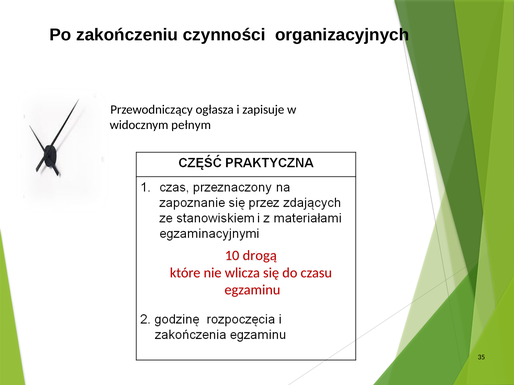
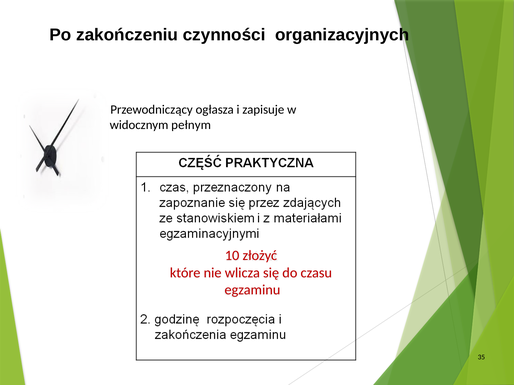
drogą: drogą -> złożyć
